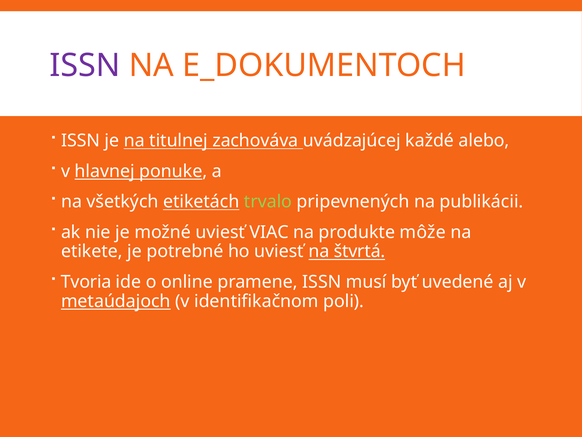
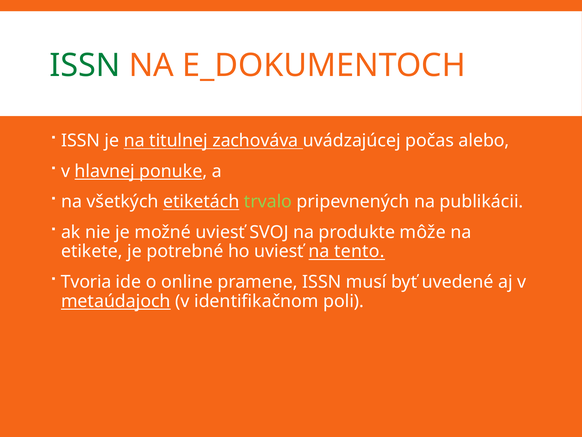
ISSN at (85, 65) colour: purple -> green
každé: každé -> počas
VIAC: VIAC -> SVOJ
štvrtá: štvrtá -> tento
